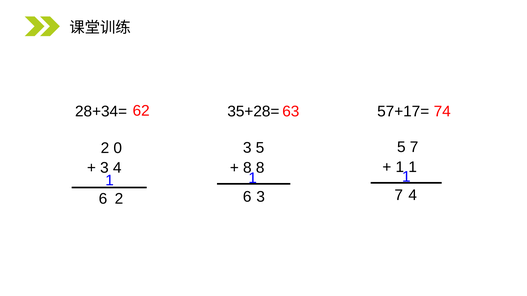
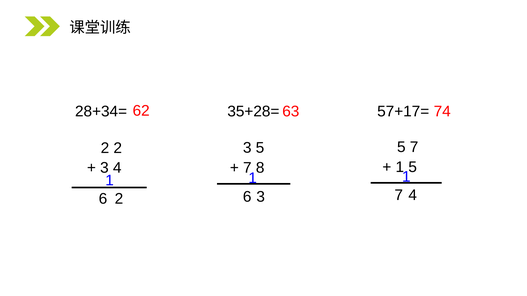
2 0: 0 -> 2
1 at (413, 168): 1 -> 5
8 at (247, 168): 8 -> 7
